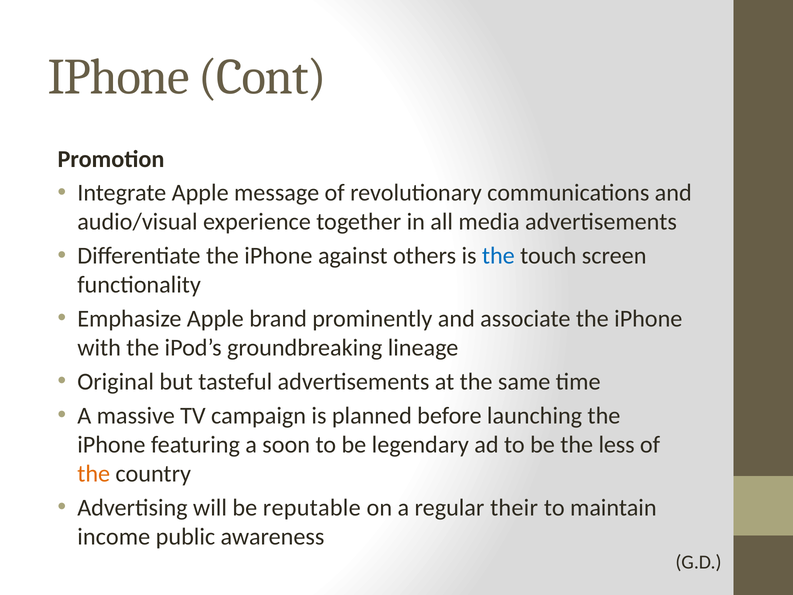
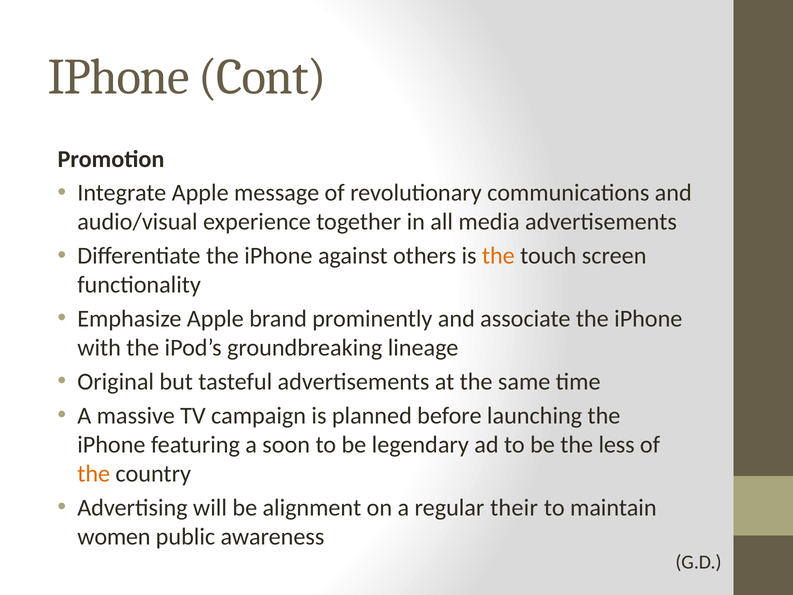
the at (498, 256) colour: blue -> orange
reputable: reputable -> alignment
income: income -> women
